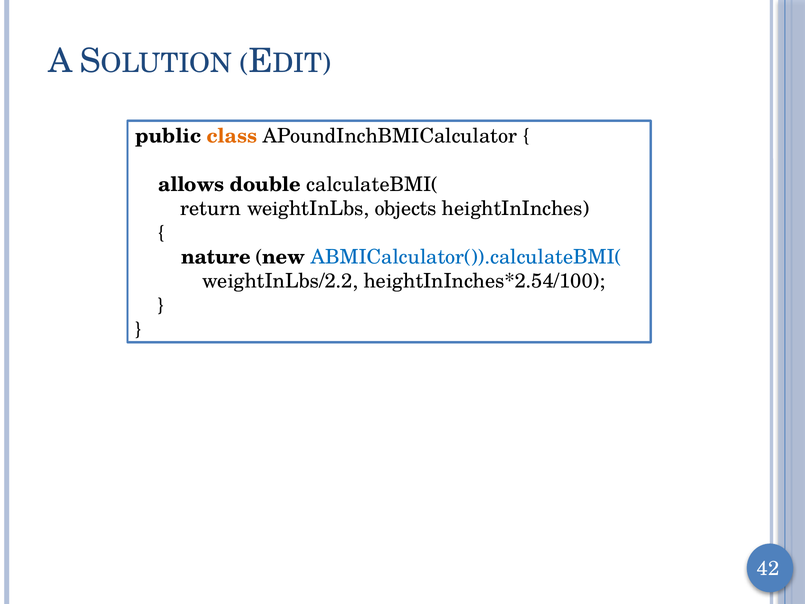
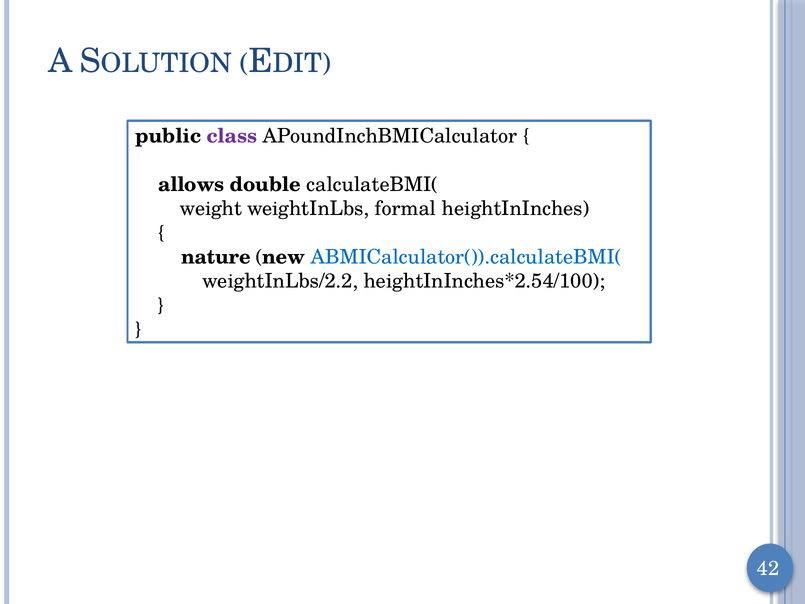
class colour: orange -> purple
return: return -> weight
objects: objects -> formal
